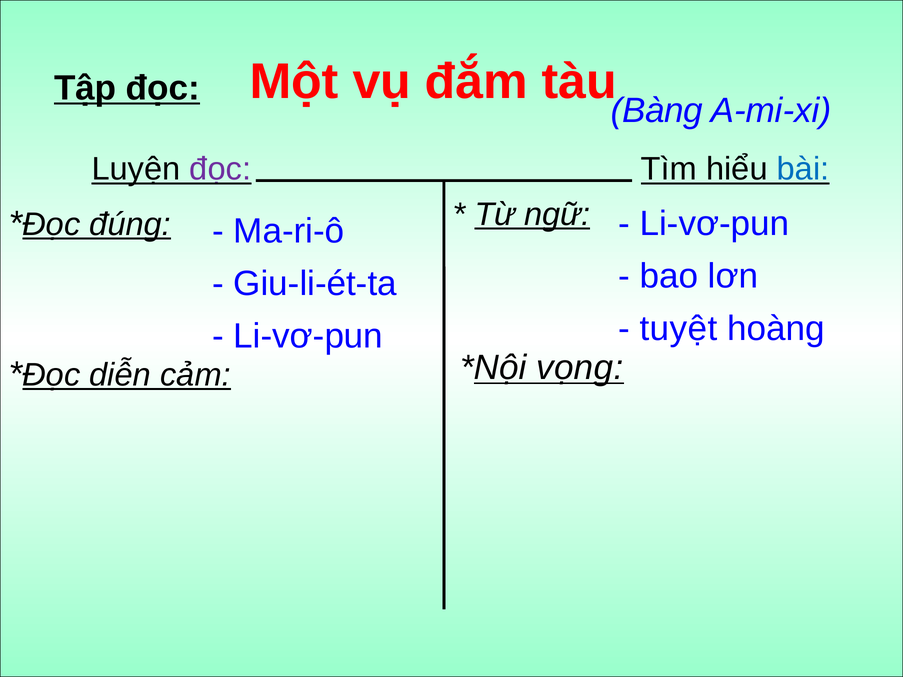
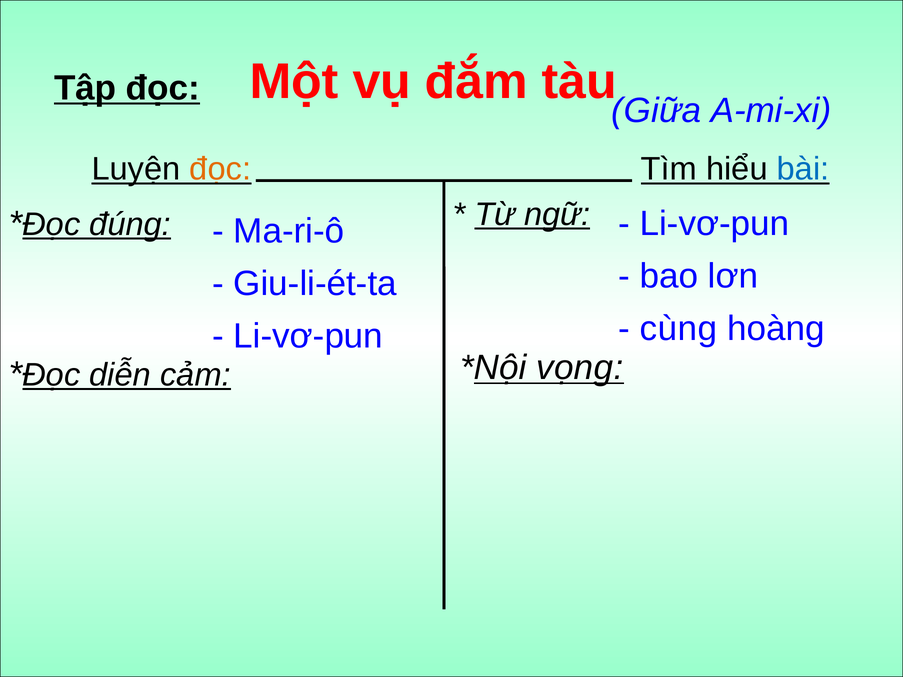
Bàng: Bàng -> Giữa
đọc at (220, 169) colour: purple -> orange
tuyệt: tuyệt -> cùng
